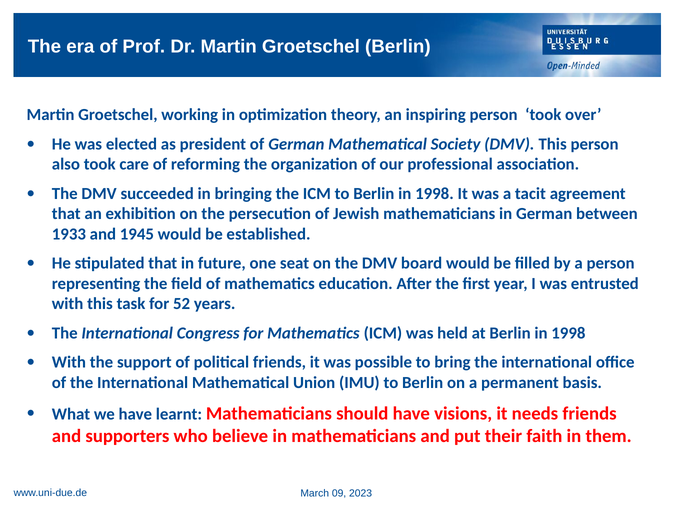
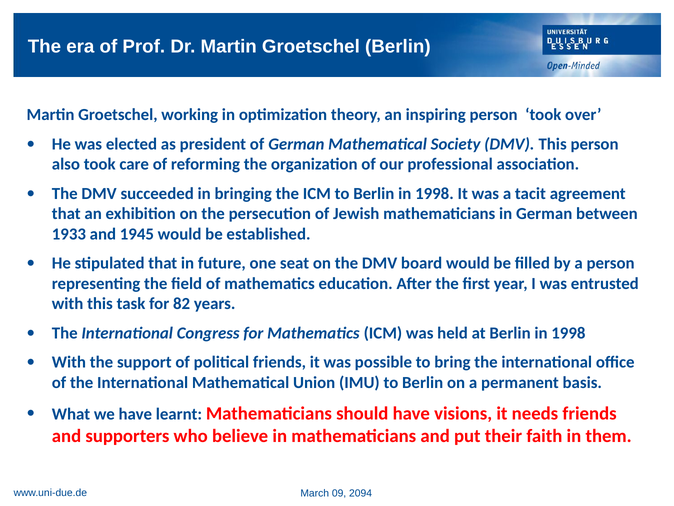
52: 52 -> 82
2023: 2023 -> 2094
